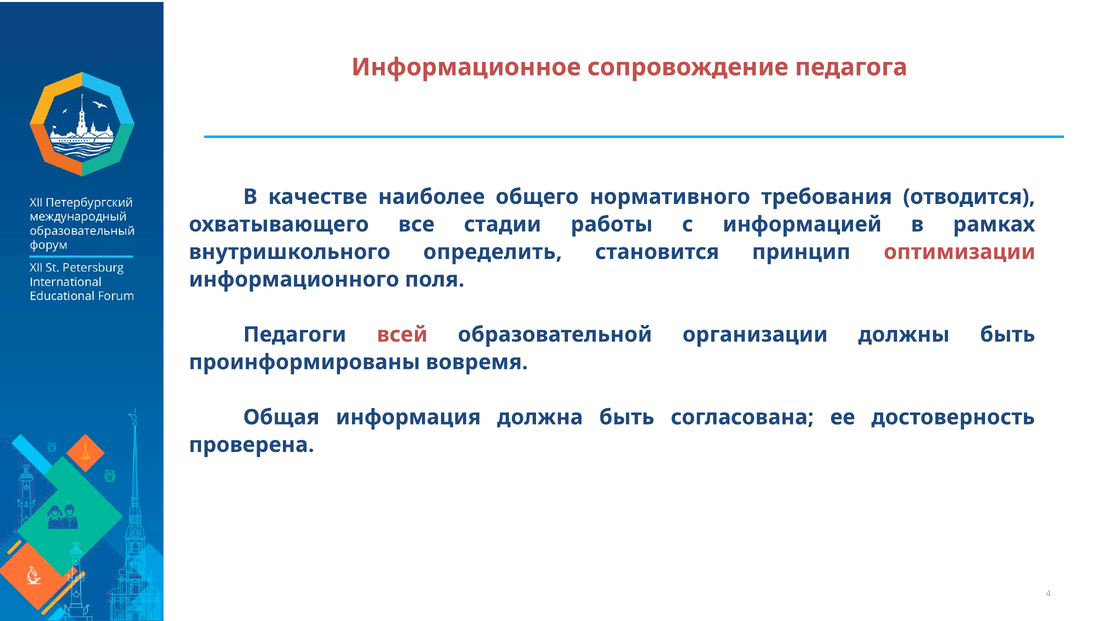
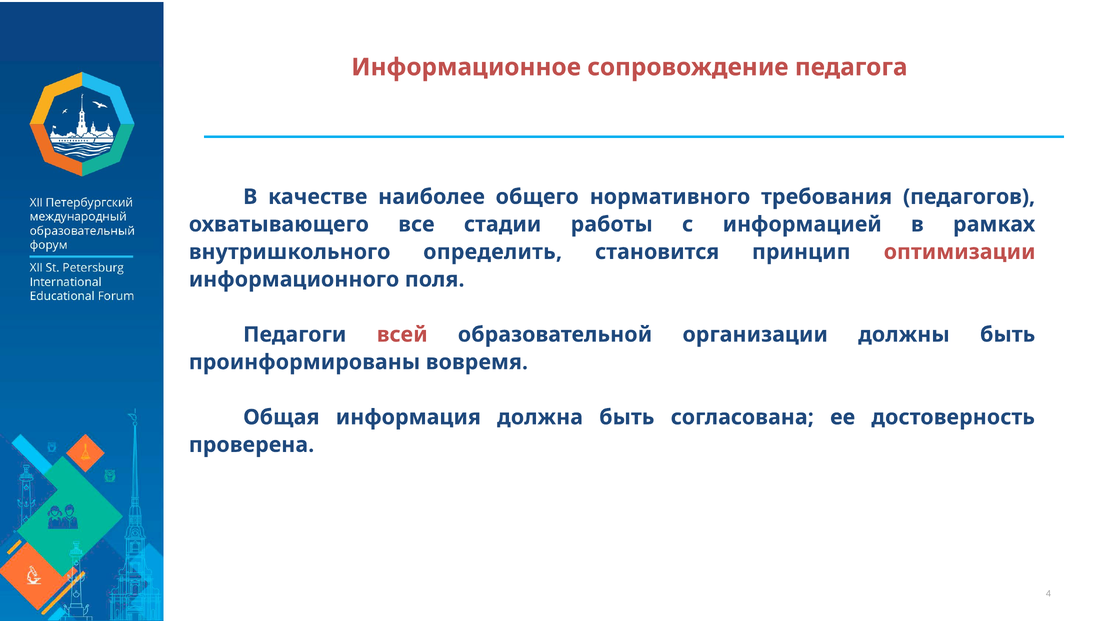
отводится: отводится -> педагогов
